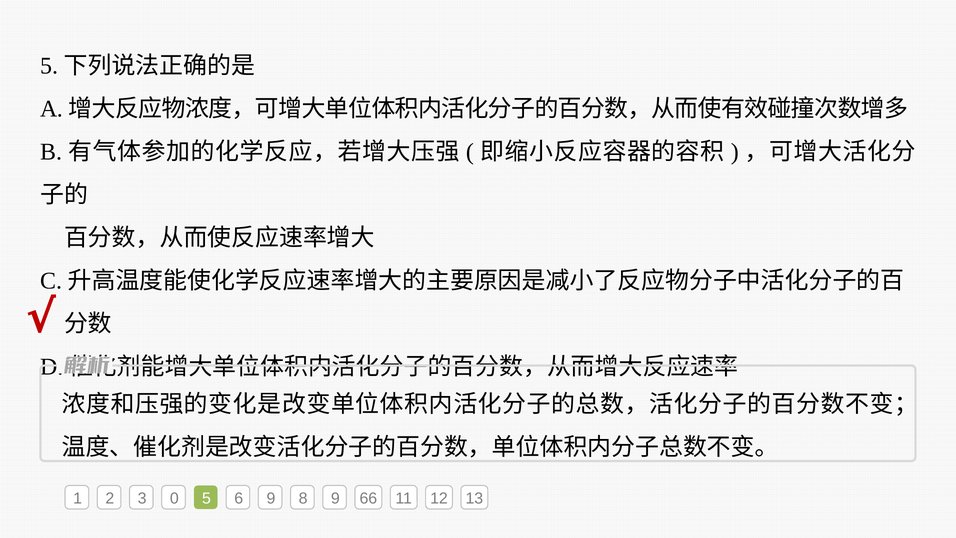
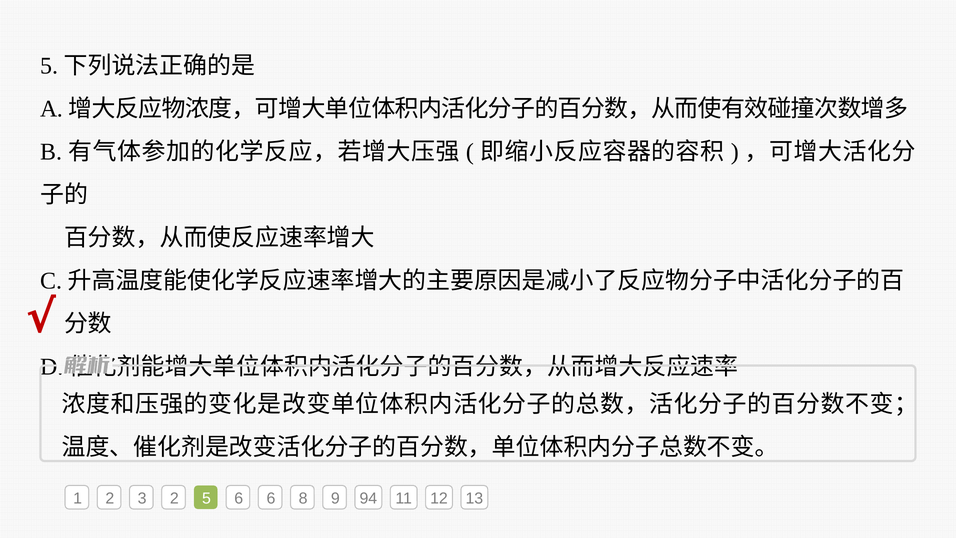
3 0: 0 -> 2
6 9: 9 -> 6
66: 66 -> 94
